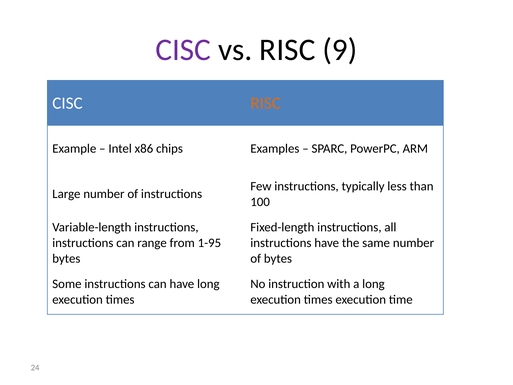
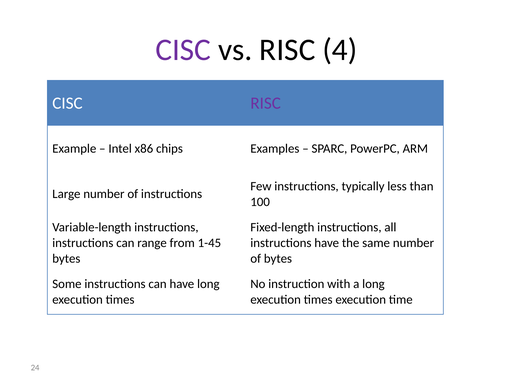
9: 9 -> 4
RISC at (266, 103) colour: orange -> purple
1-95: 1-95 -> 1-45
